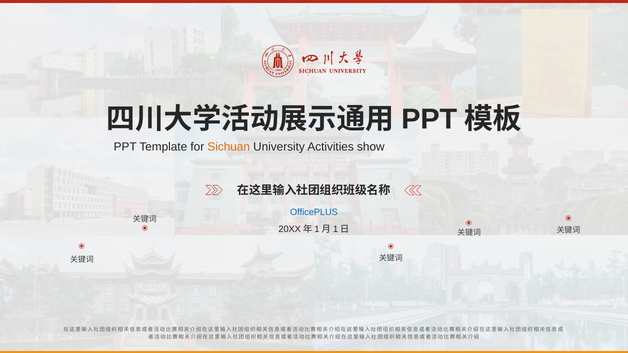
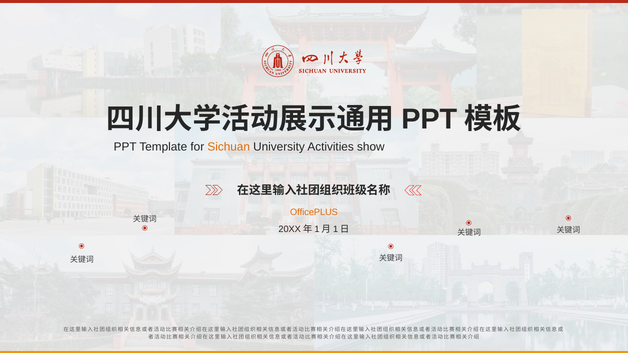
OfficePLUS colour: blue -> orange
